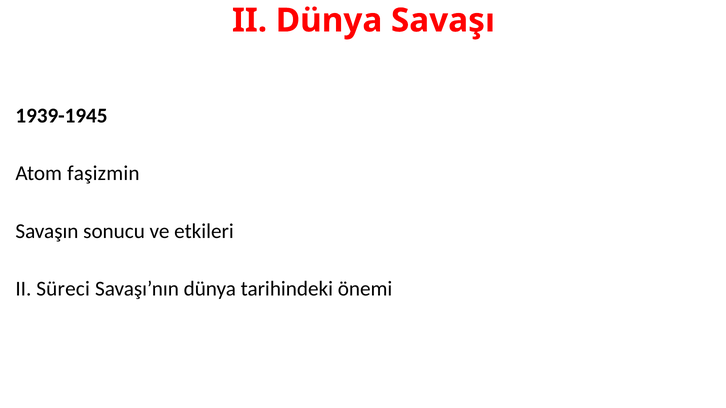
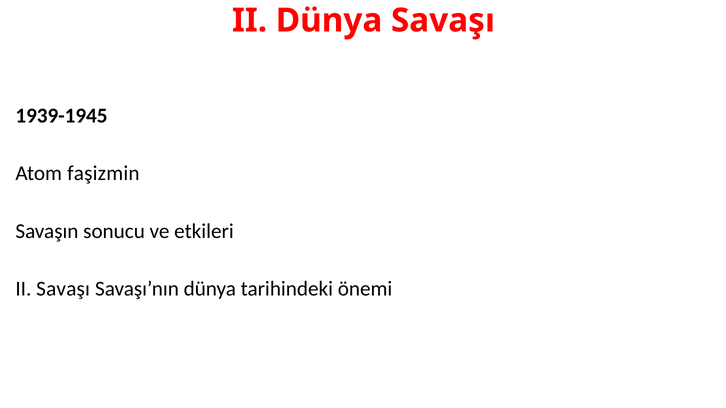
II Süreci: Süreci -> Savaşı
